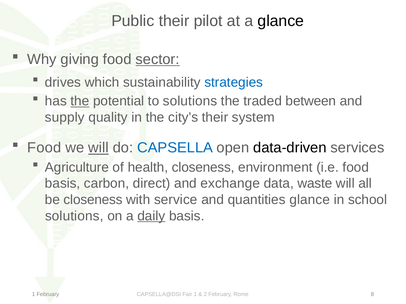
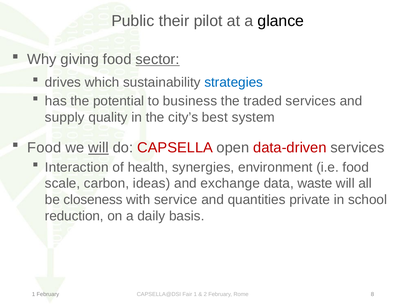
the at (80, 101) underline: present -> none
to solutions: solutions -> business
traded between: between -> services
city’s their: their -> best
CAPSELLA colour: blue -> red
data-driven colour: black -> red
Agriculture: Agriculture -> Interaction
health closeness: closeness -> synergies
basis at (63, 184): basis -> scale
direct: direct -> ideas
quantities glance: glance -> private
solutions at (74, 216): solutions -> reduction
daily underline: present -> none
